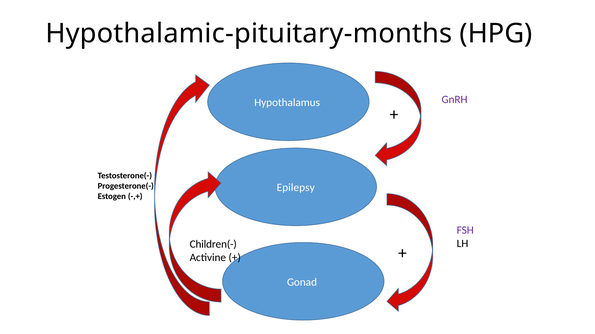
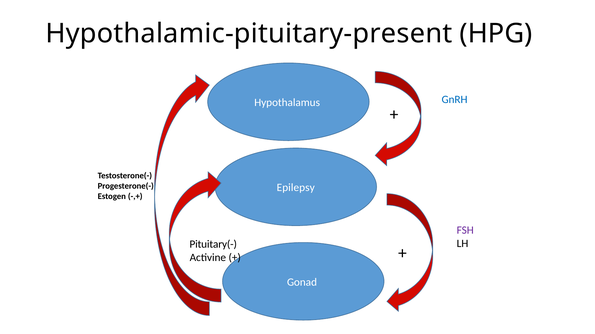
Hypothalamic-pituitary-months: Hypothalamic-pituitary-months -> Hypothalamic-pituitary-present
GnRH colour: purple -> blue
Children(-: Children(- -> Pituitary(-
